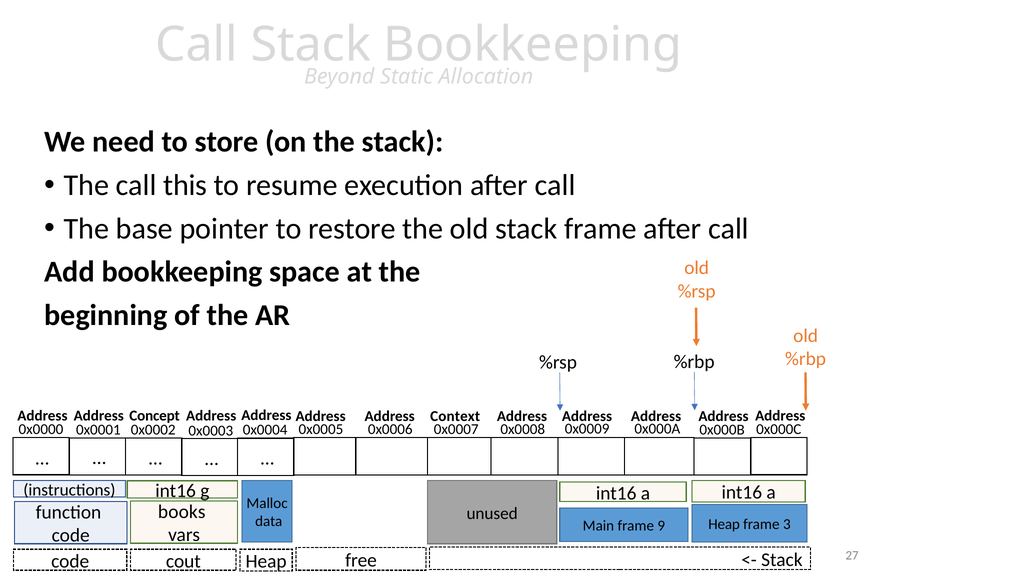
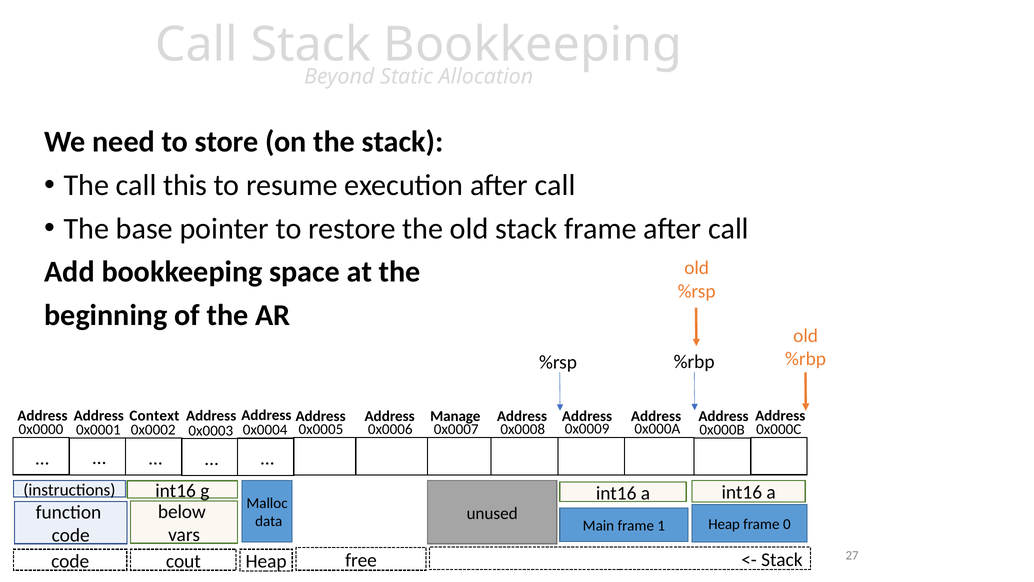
Concept: Concept -> Context
Context: Context -> Manage
books: books -> below
3: 3 -> 0
9: 9 -> 1
